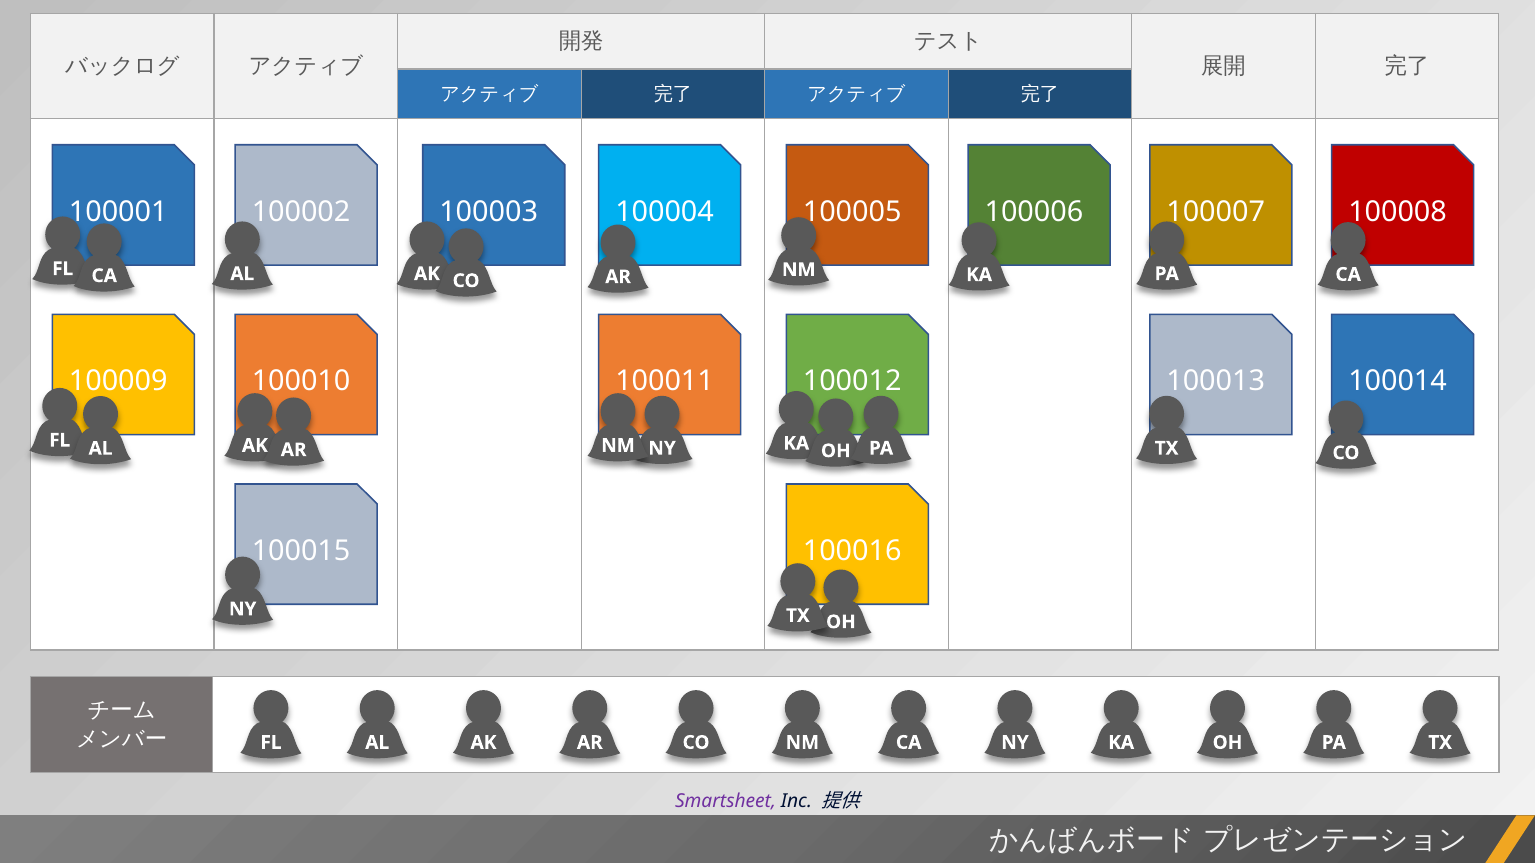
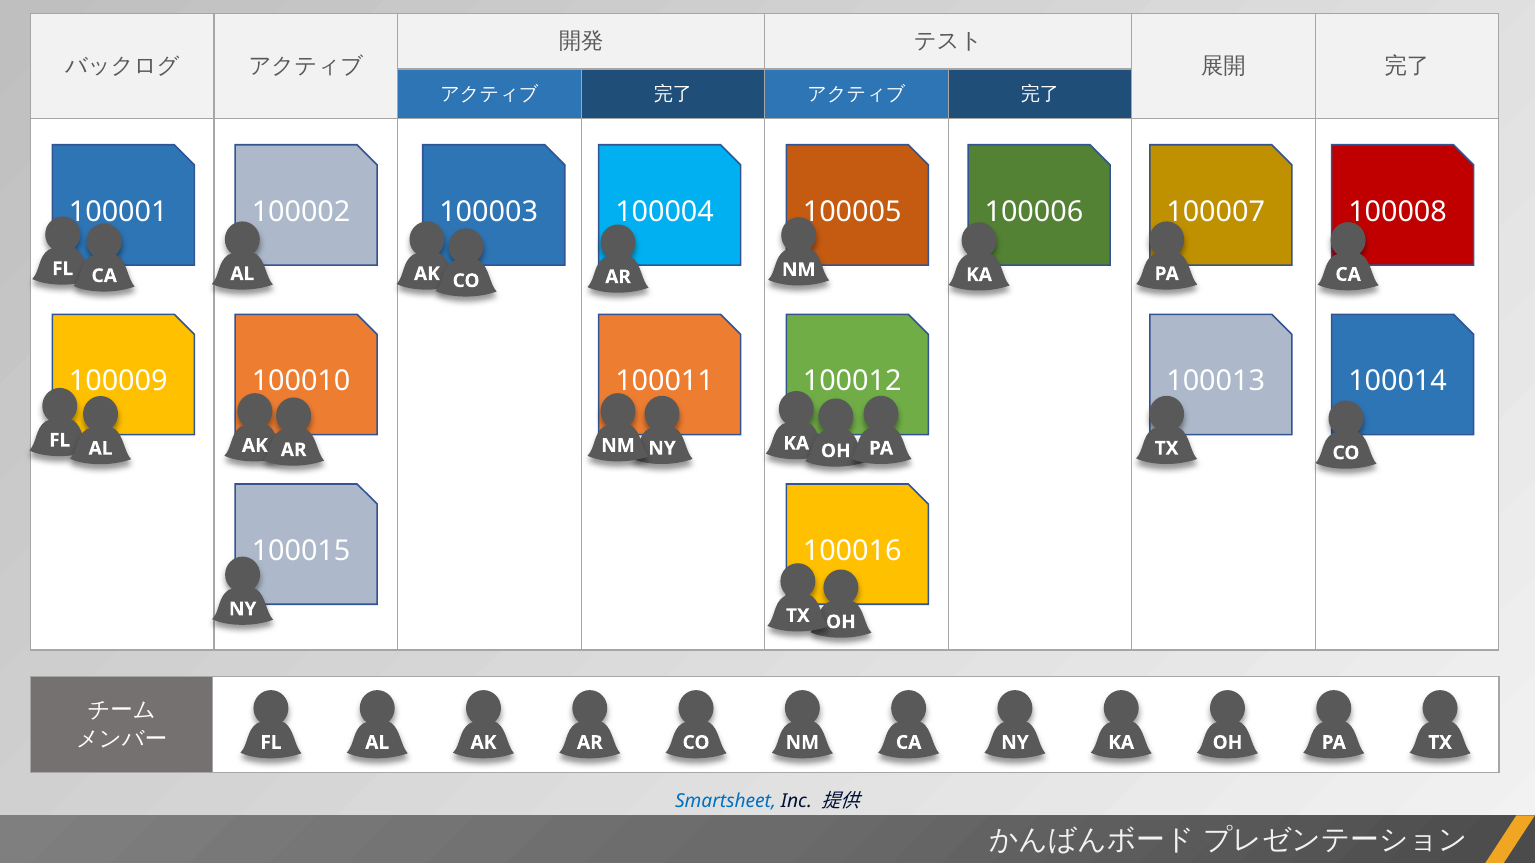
Smartsheet colour: purple -> blue
